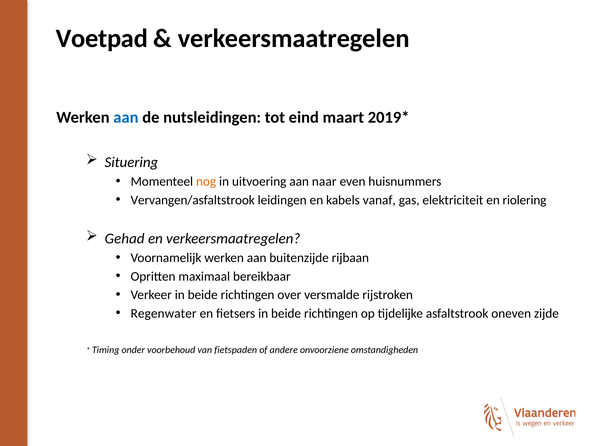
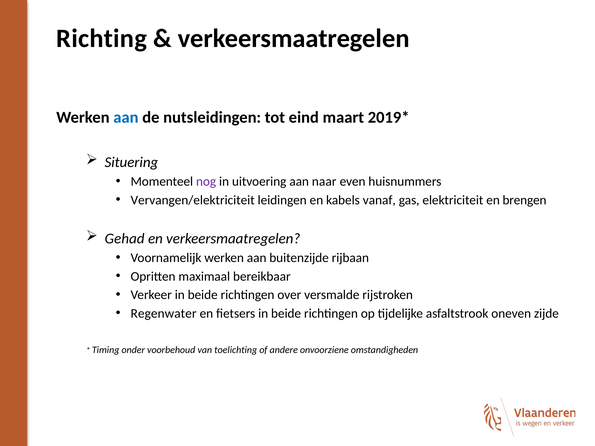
Voetpad: Voetpad -> Richting
nog colour: orange -> purple
Vervangen/asfaltstrook: Vervangen/asfaltstrook -> Vervangen/elektriciteit
riolering: riolering -> brengen
fietspaden: fietspaden -> toelichting
